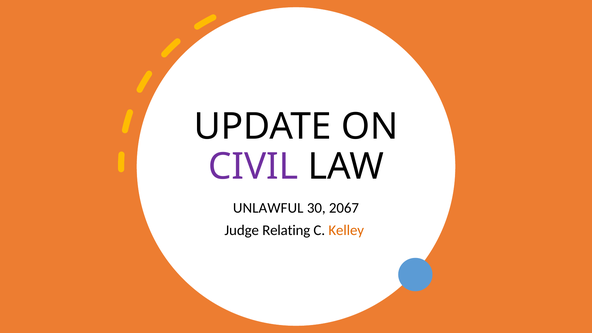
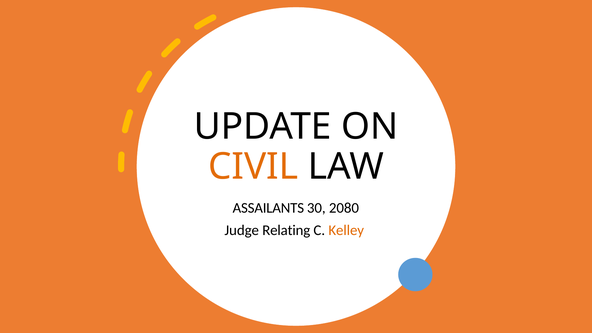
CIVIL colour: purple -> orange
UNLAWFUL: UNLAWFUL -> ASSAILANTS
2067: 2067 -> 2080
